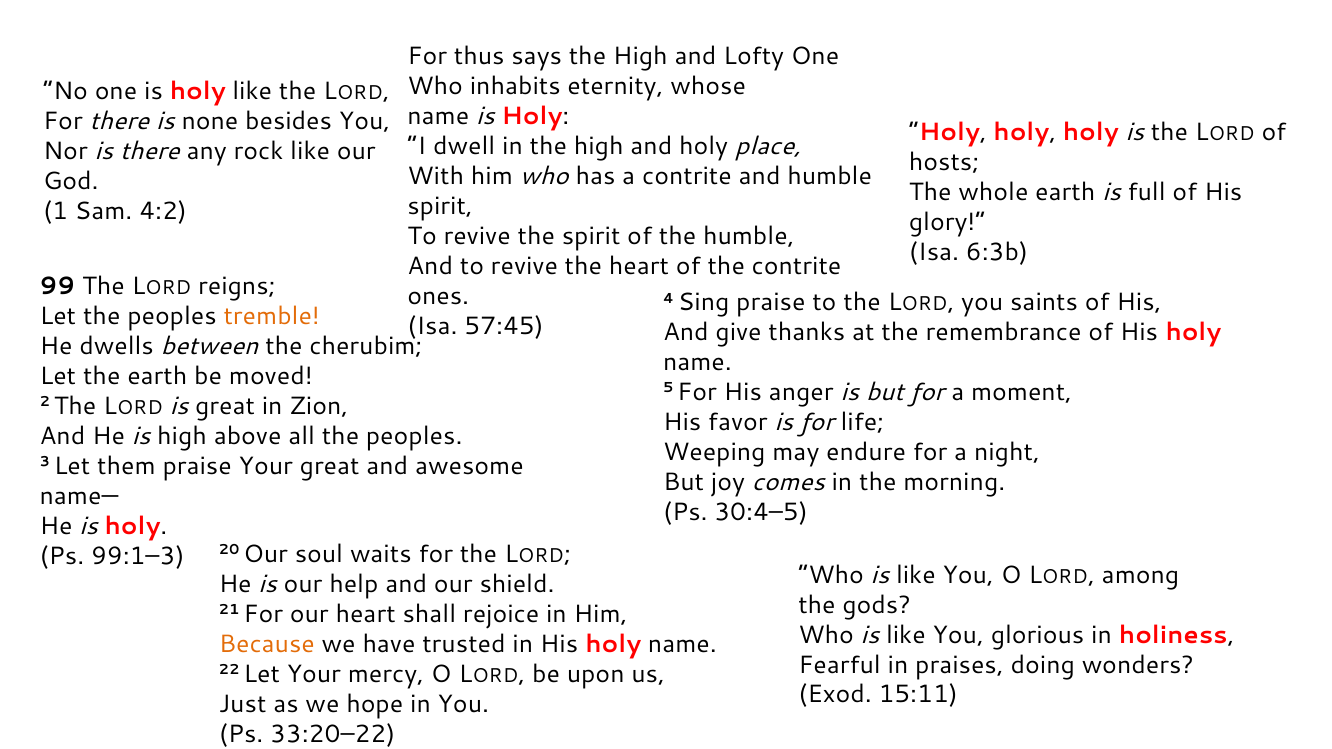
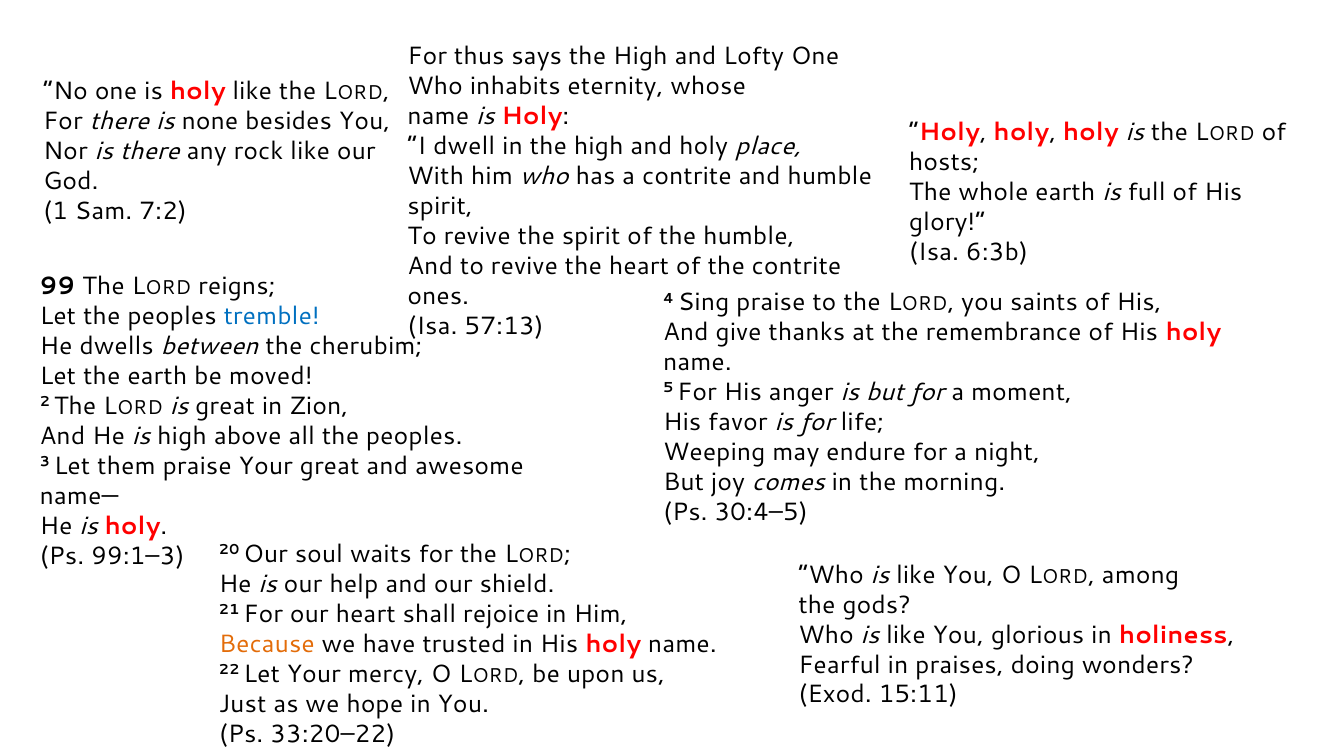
4:2: 4:2 -> 7:2
tremble colour: orange -> blue
57:45: 57:45 -> 57:13
